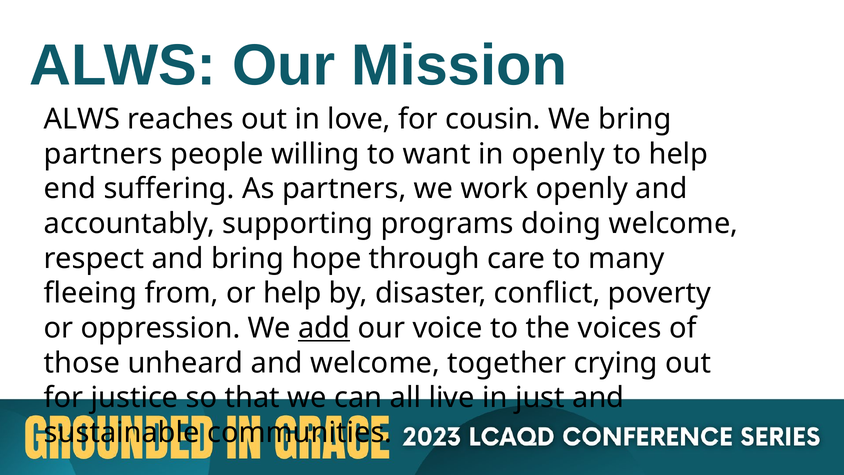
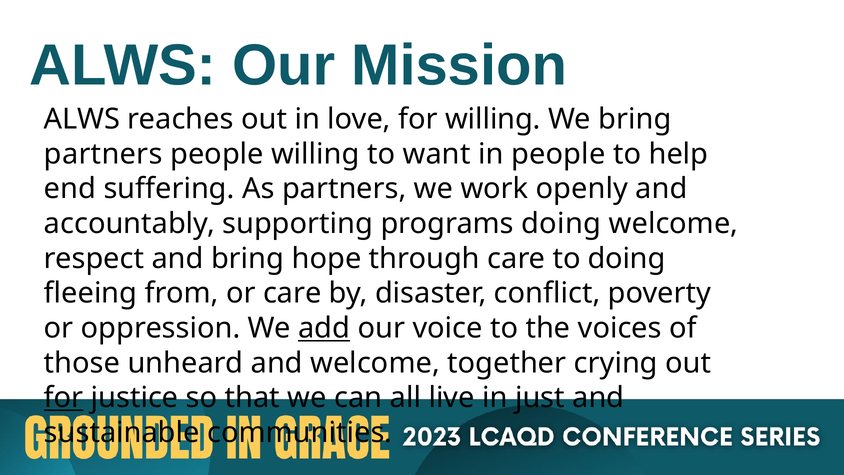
for cousin: cousin -> willing
in openly: openly -> people
to many: many -> doing
or help: help -> care
for at (64, 398) underline: none -> present
